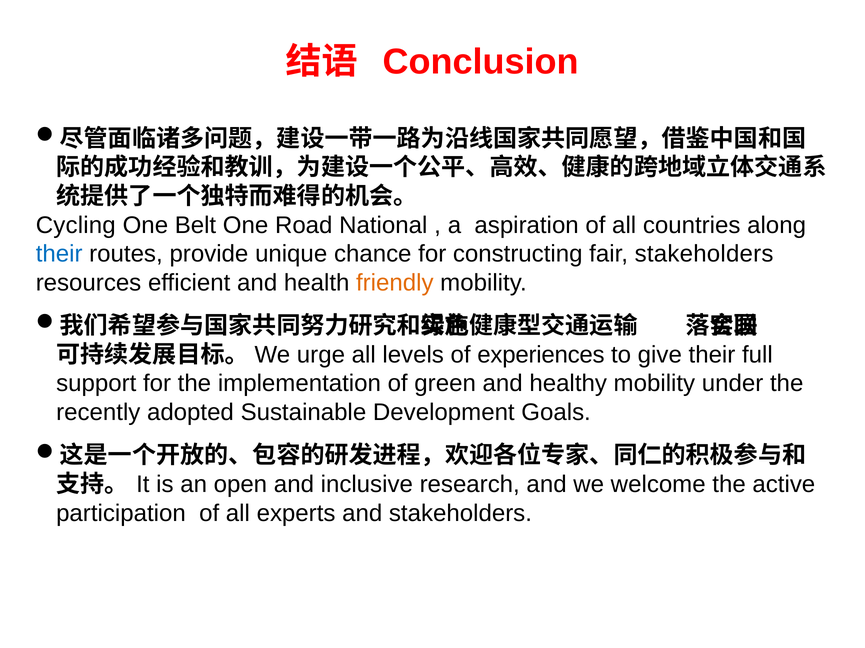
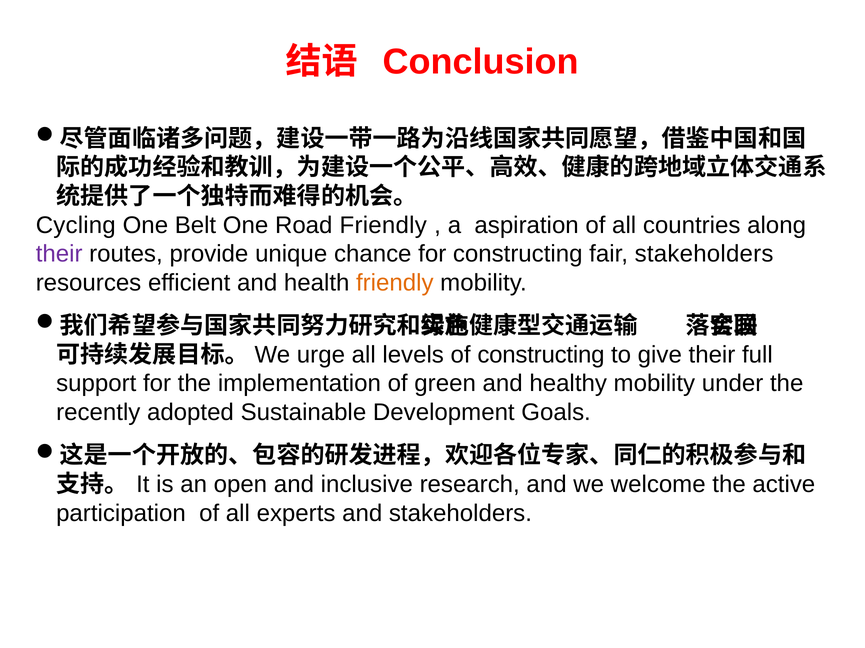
Road National: National -> Friendly
their at (59, 254) colour: blue -> purple
of experiences: experiences -> constructing
